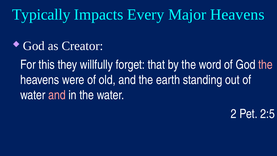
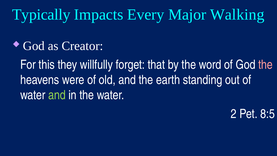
Major Heavens: Heavens -> Walking
and at (57, 95) colour: pink -> light green
2:5: 2:5 -> 8:5
